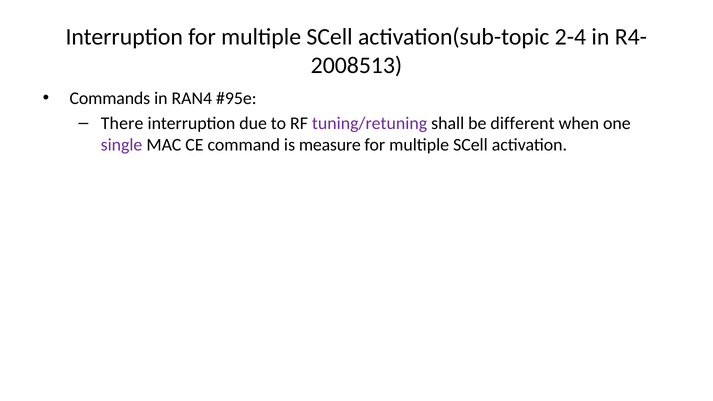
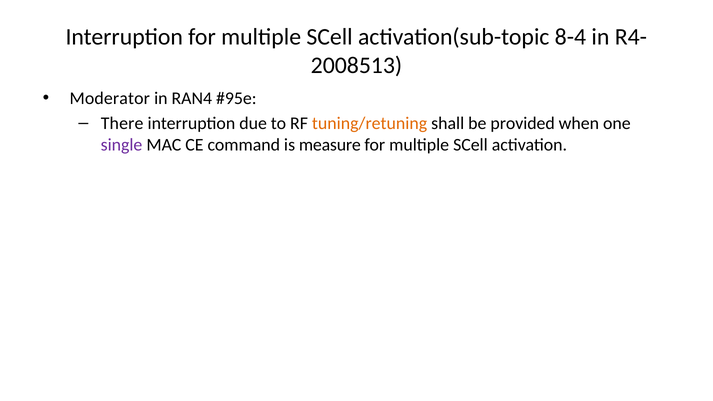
2-4: 2-4 -> 8-4
Commands: Commands -> Moderator
tuning/retuning colour: purple -> orange
different: different -> provided
